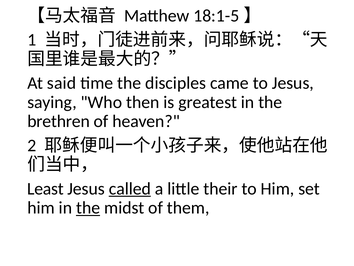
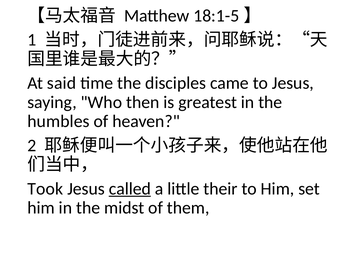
brethren: brethren -> humbles
Least: Least -> Took
the at (88, 207) underline: present -> none
